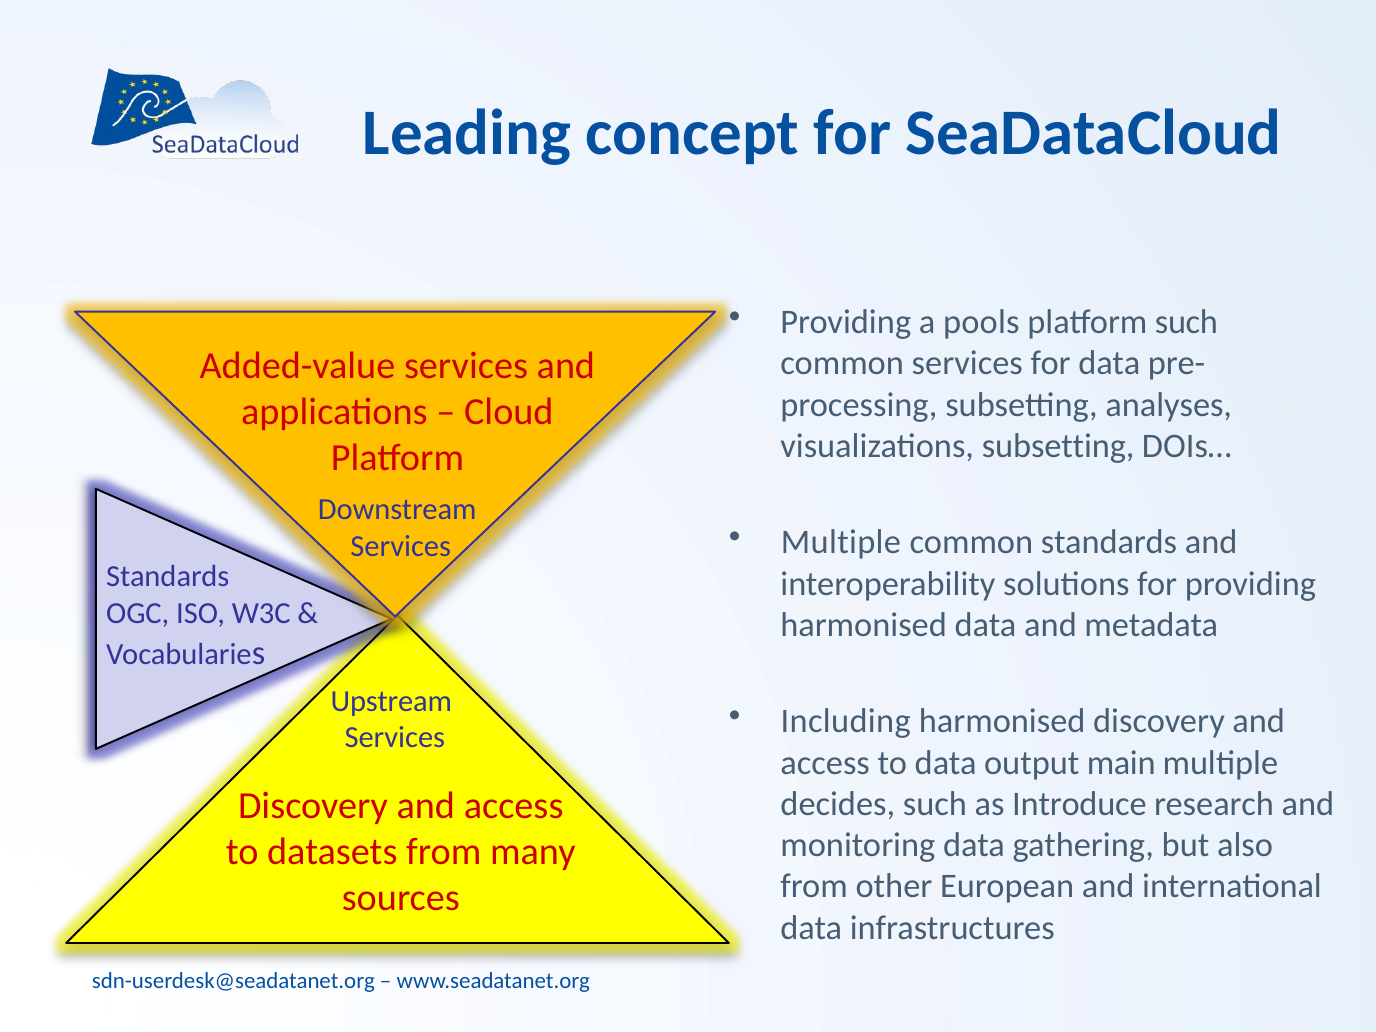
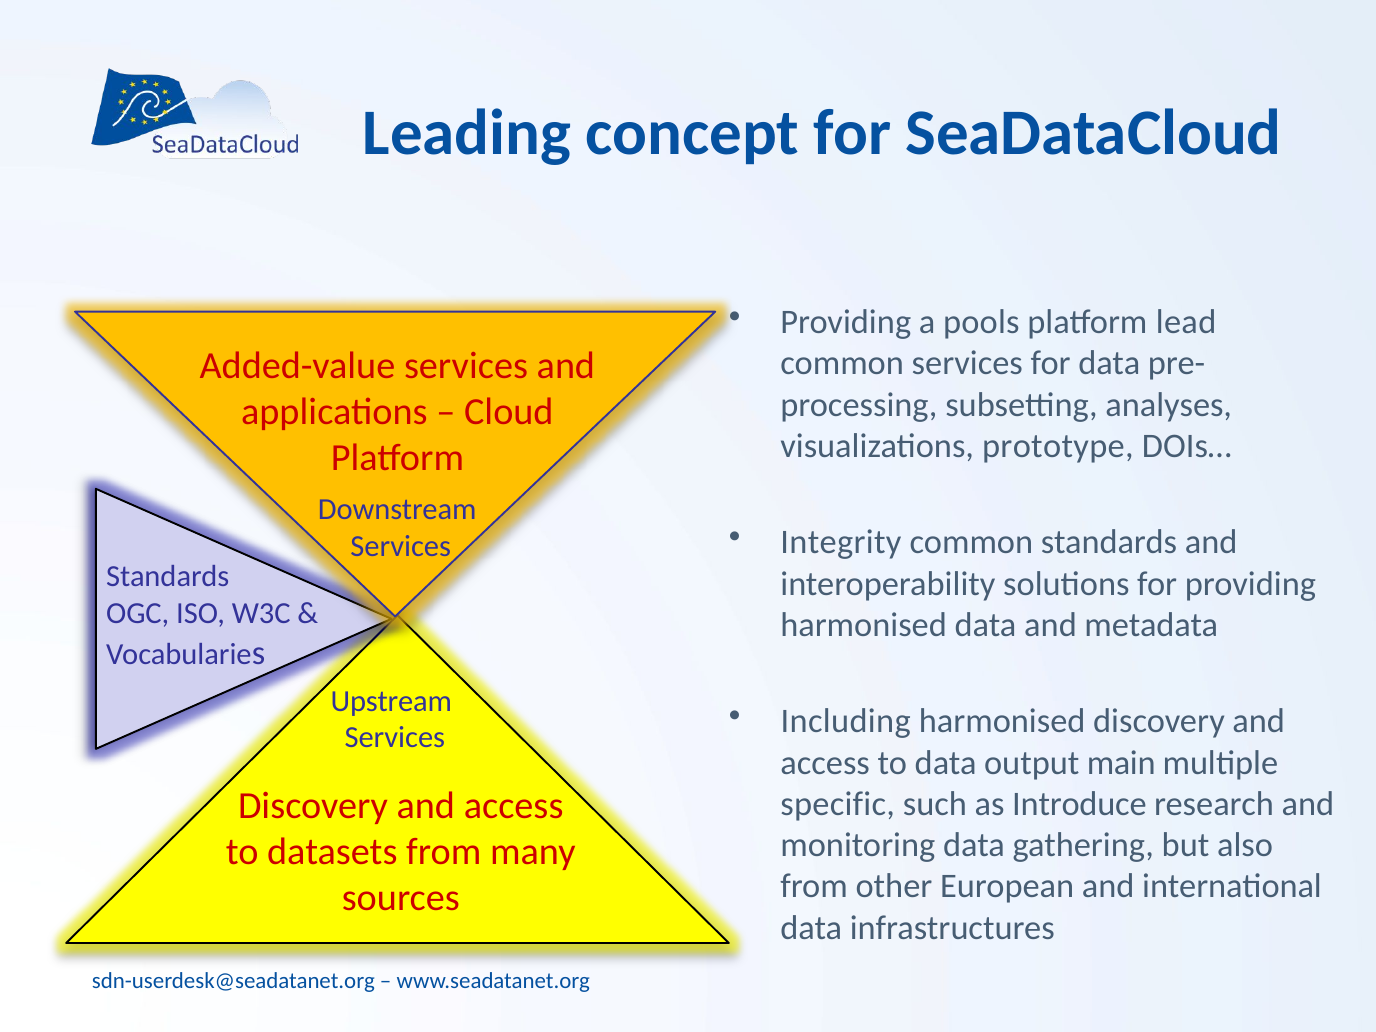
platform such: such -> lead
visualizations subsetting: subsetting -> prototype
Multiple at (841, 543): Multiple -> Integrity
decides: decides -> specific
